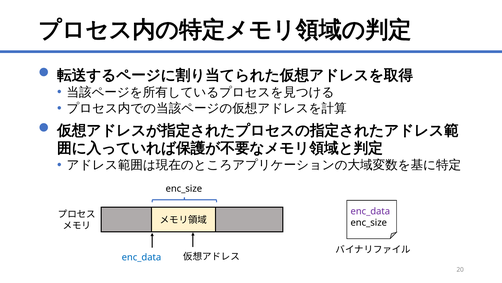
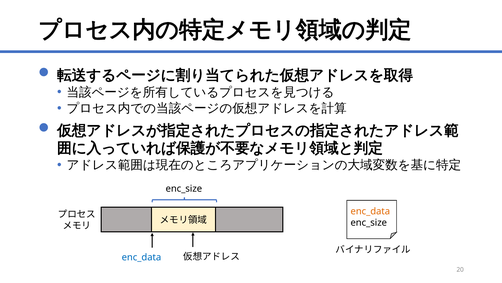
enc_data at (370, 211) colour: purple -> orange
